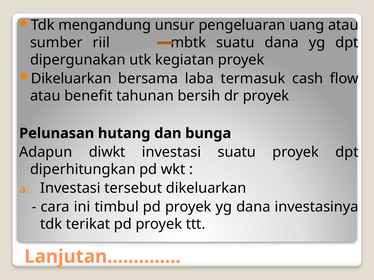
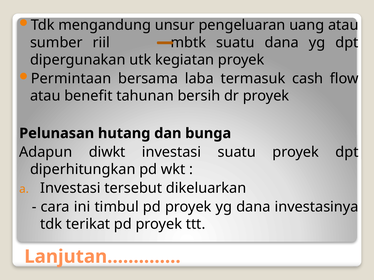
Dikeluarkan at (71, 79): Dikeluarkan -> Permintaan
